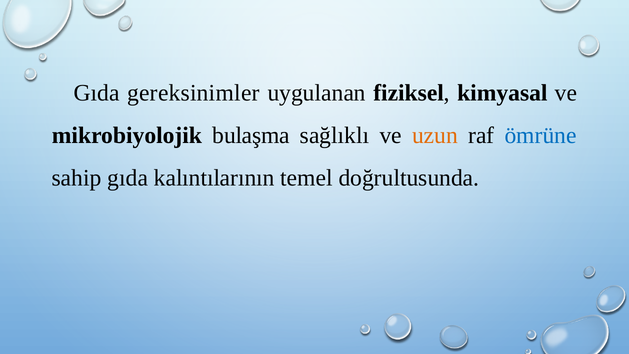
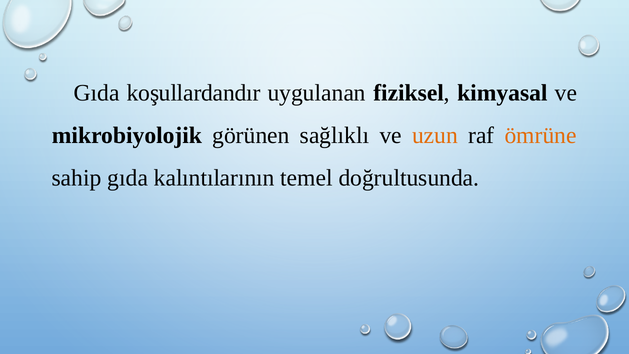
gereksinimler: gereksinimler -> koşullardandır
bulaşma: bulaşma -> görünen
ömrüne colour: blue -> orange
